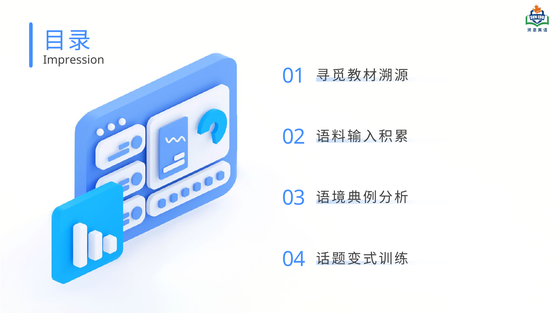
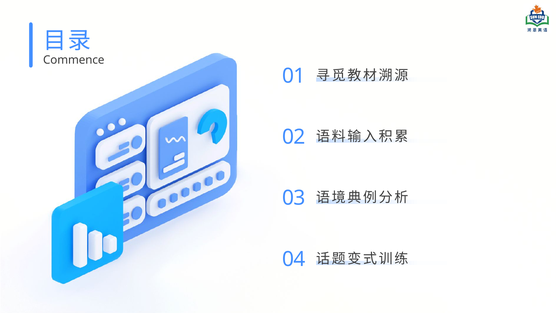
Impression: Impression -> Commence
